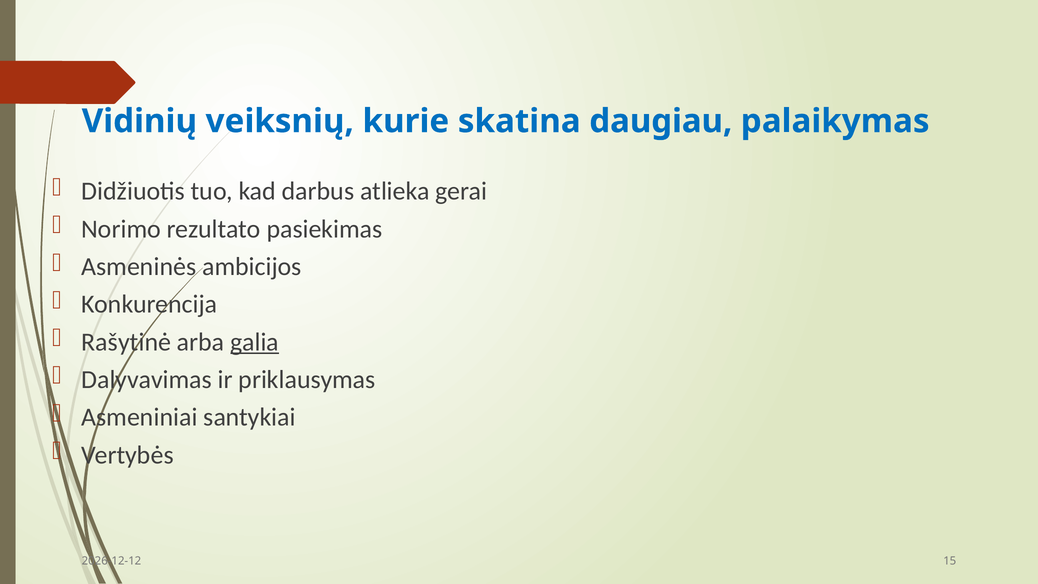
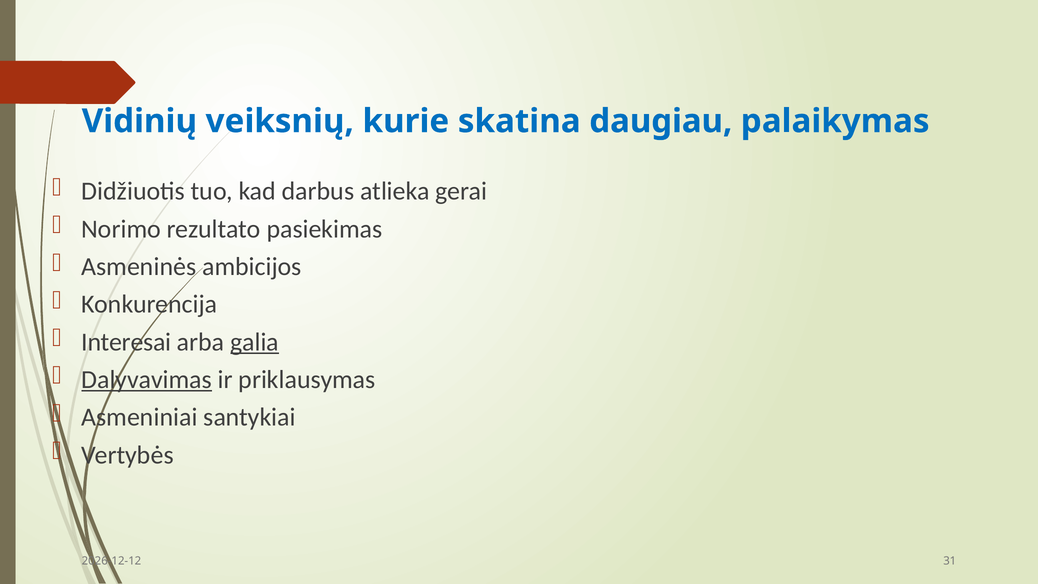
Rašytinė: Rašytinė -> Interesai
Dalyvavimas underline: none -> present
15: 15 -> 31
